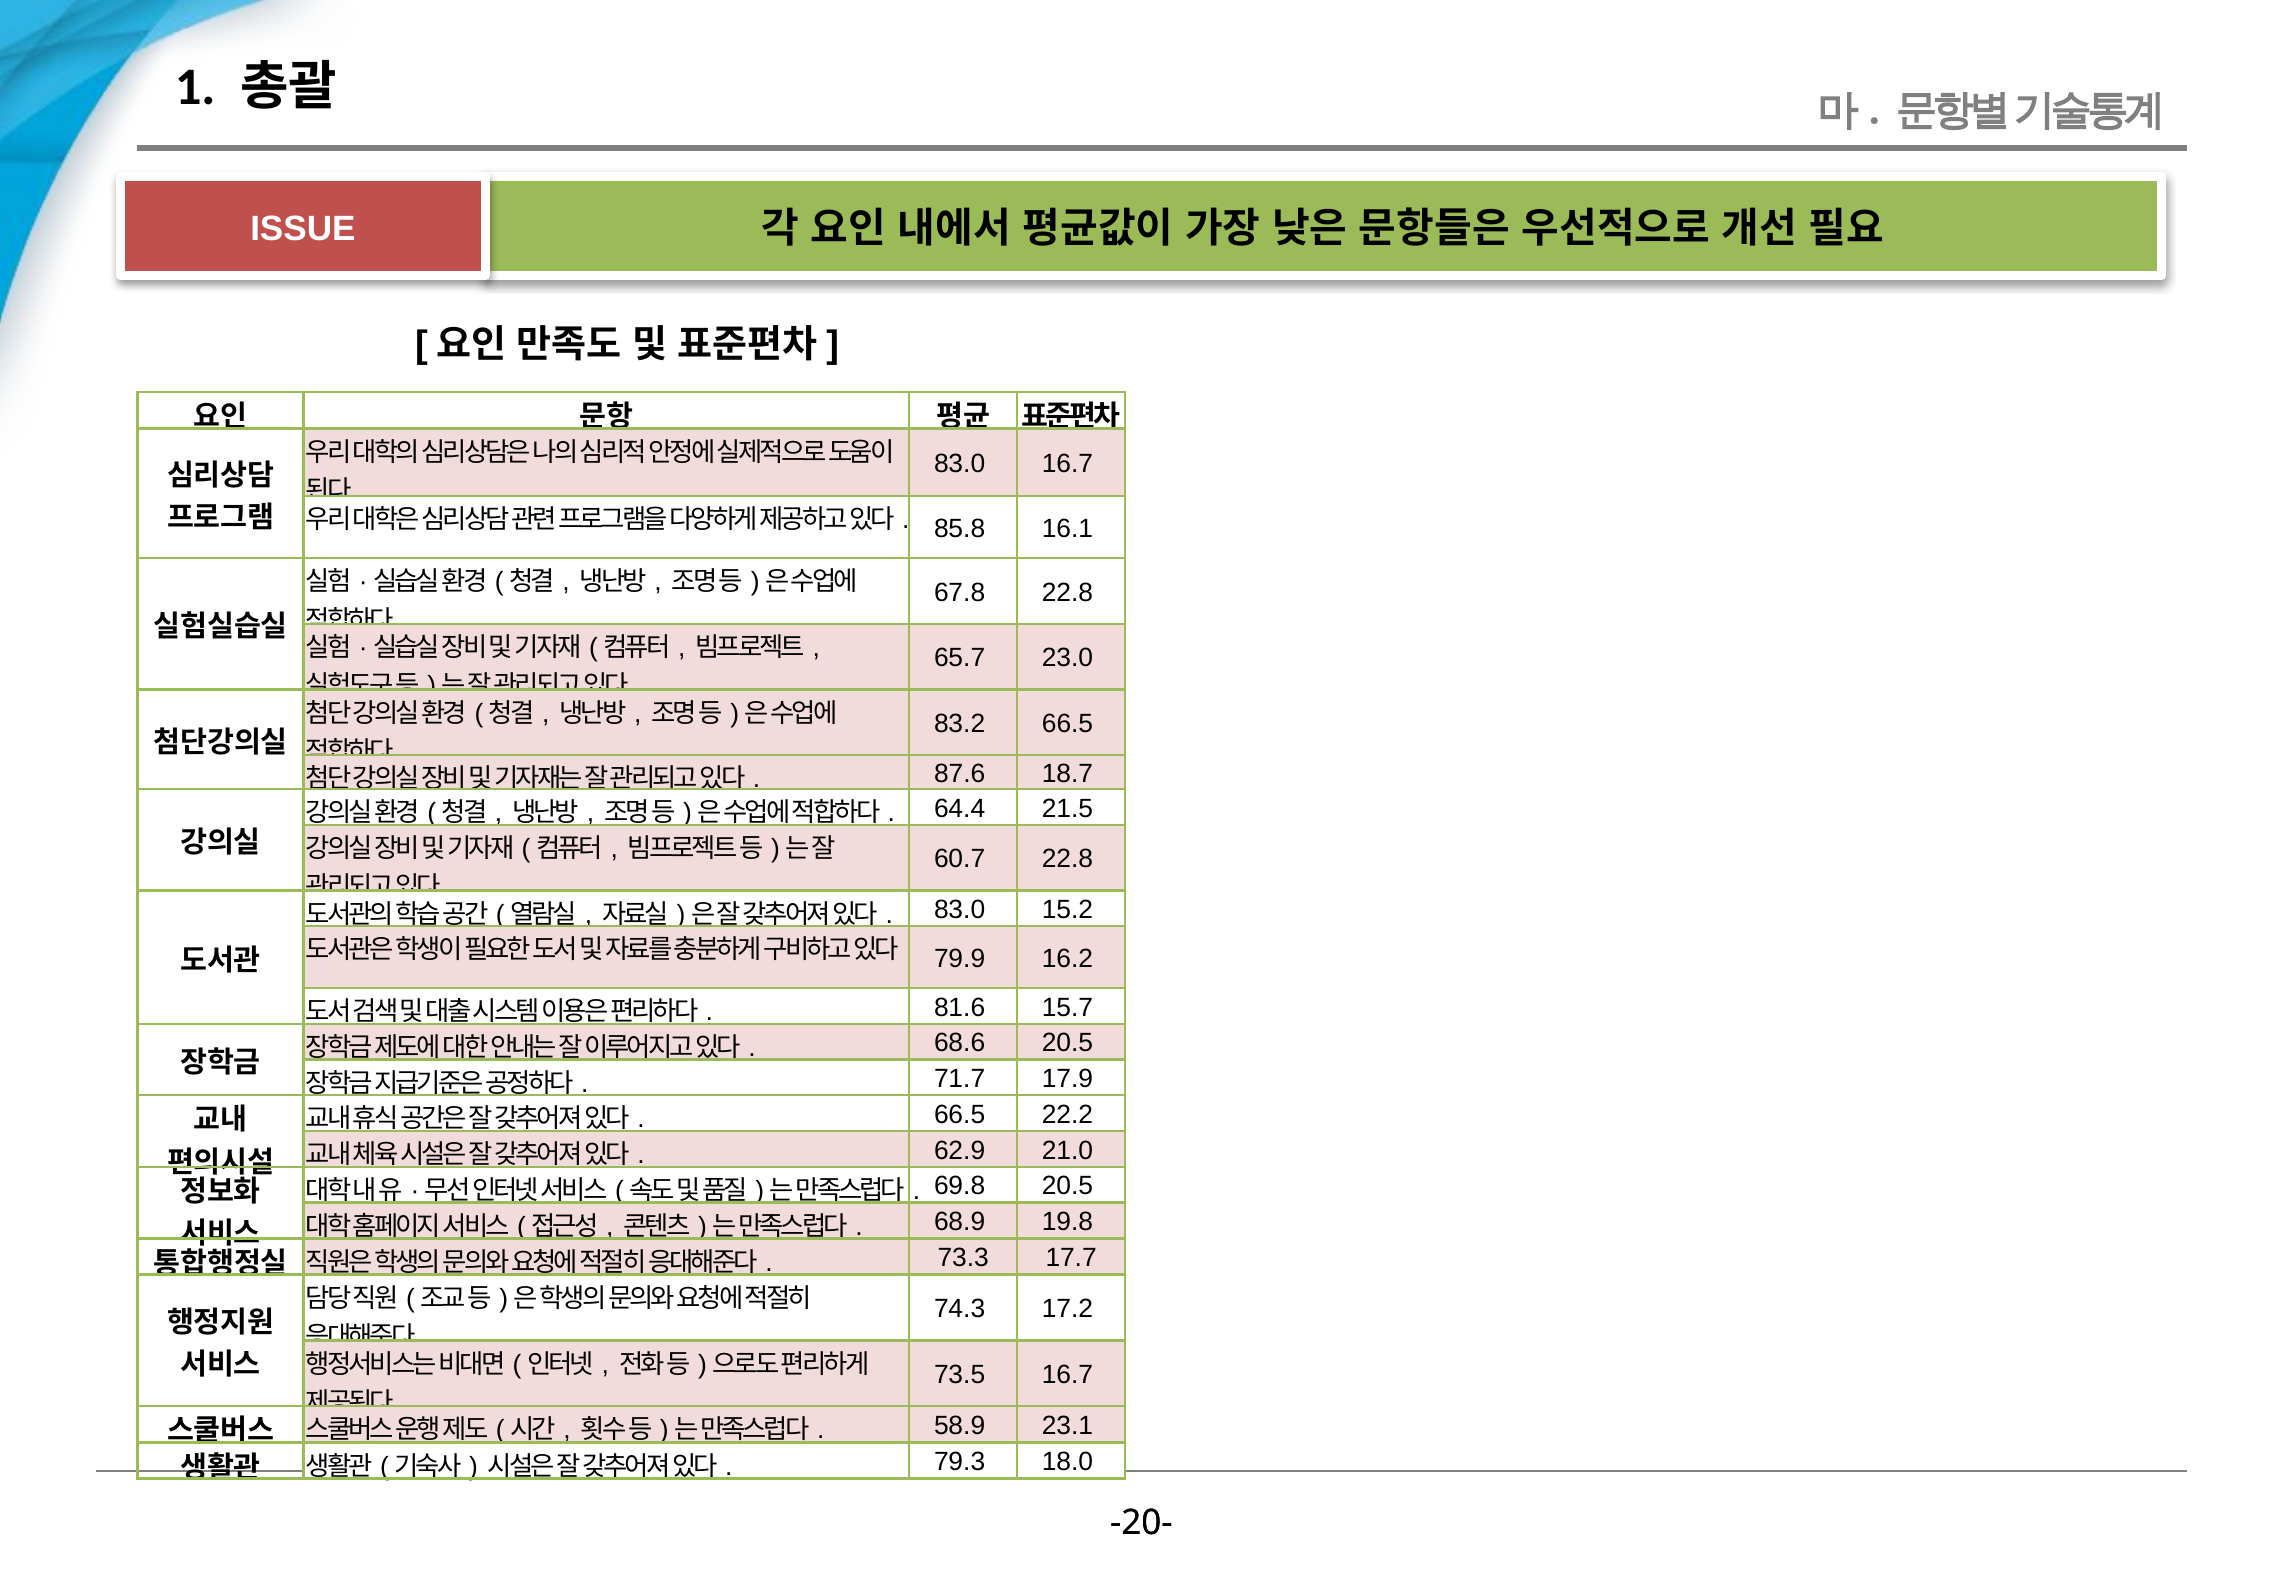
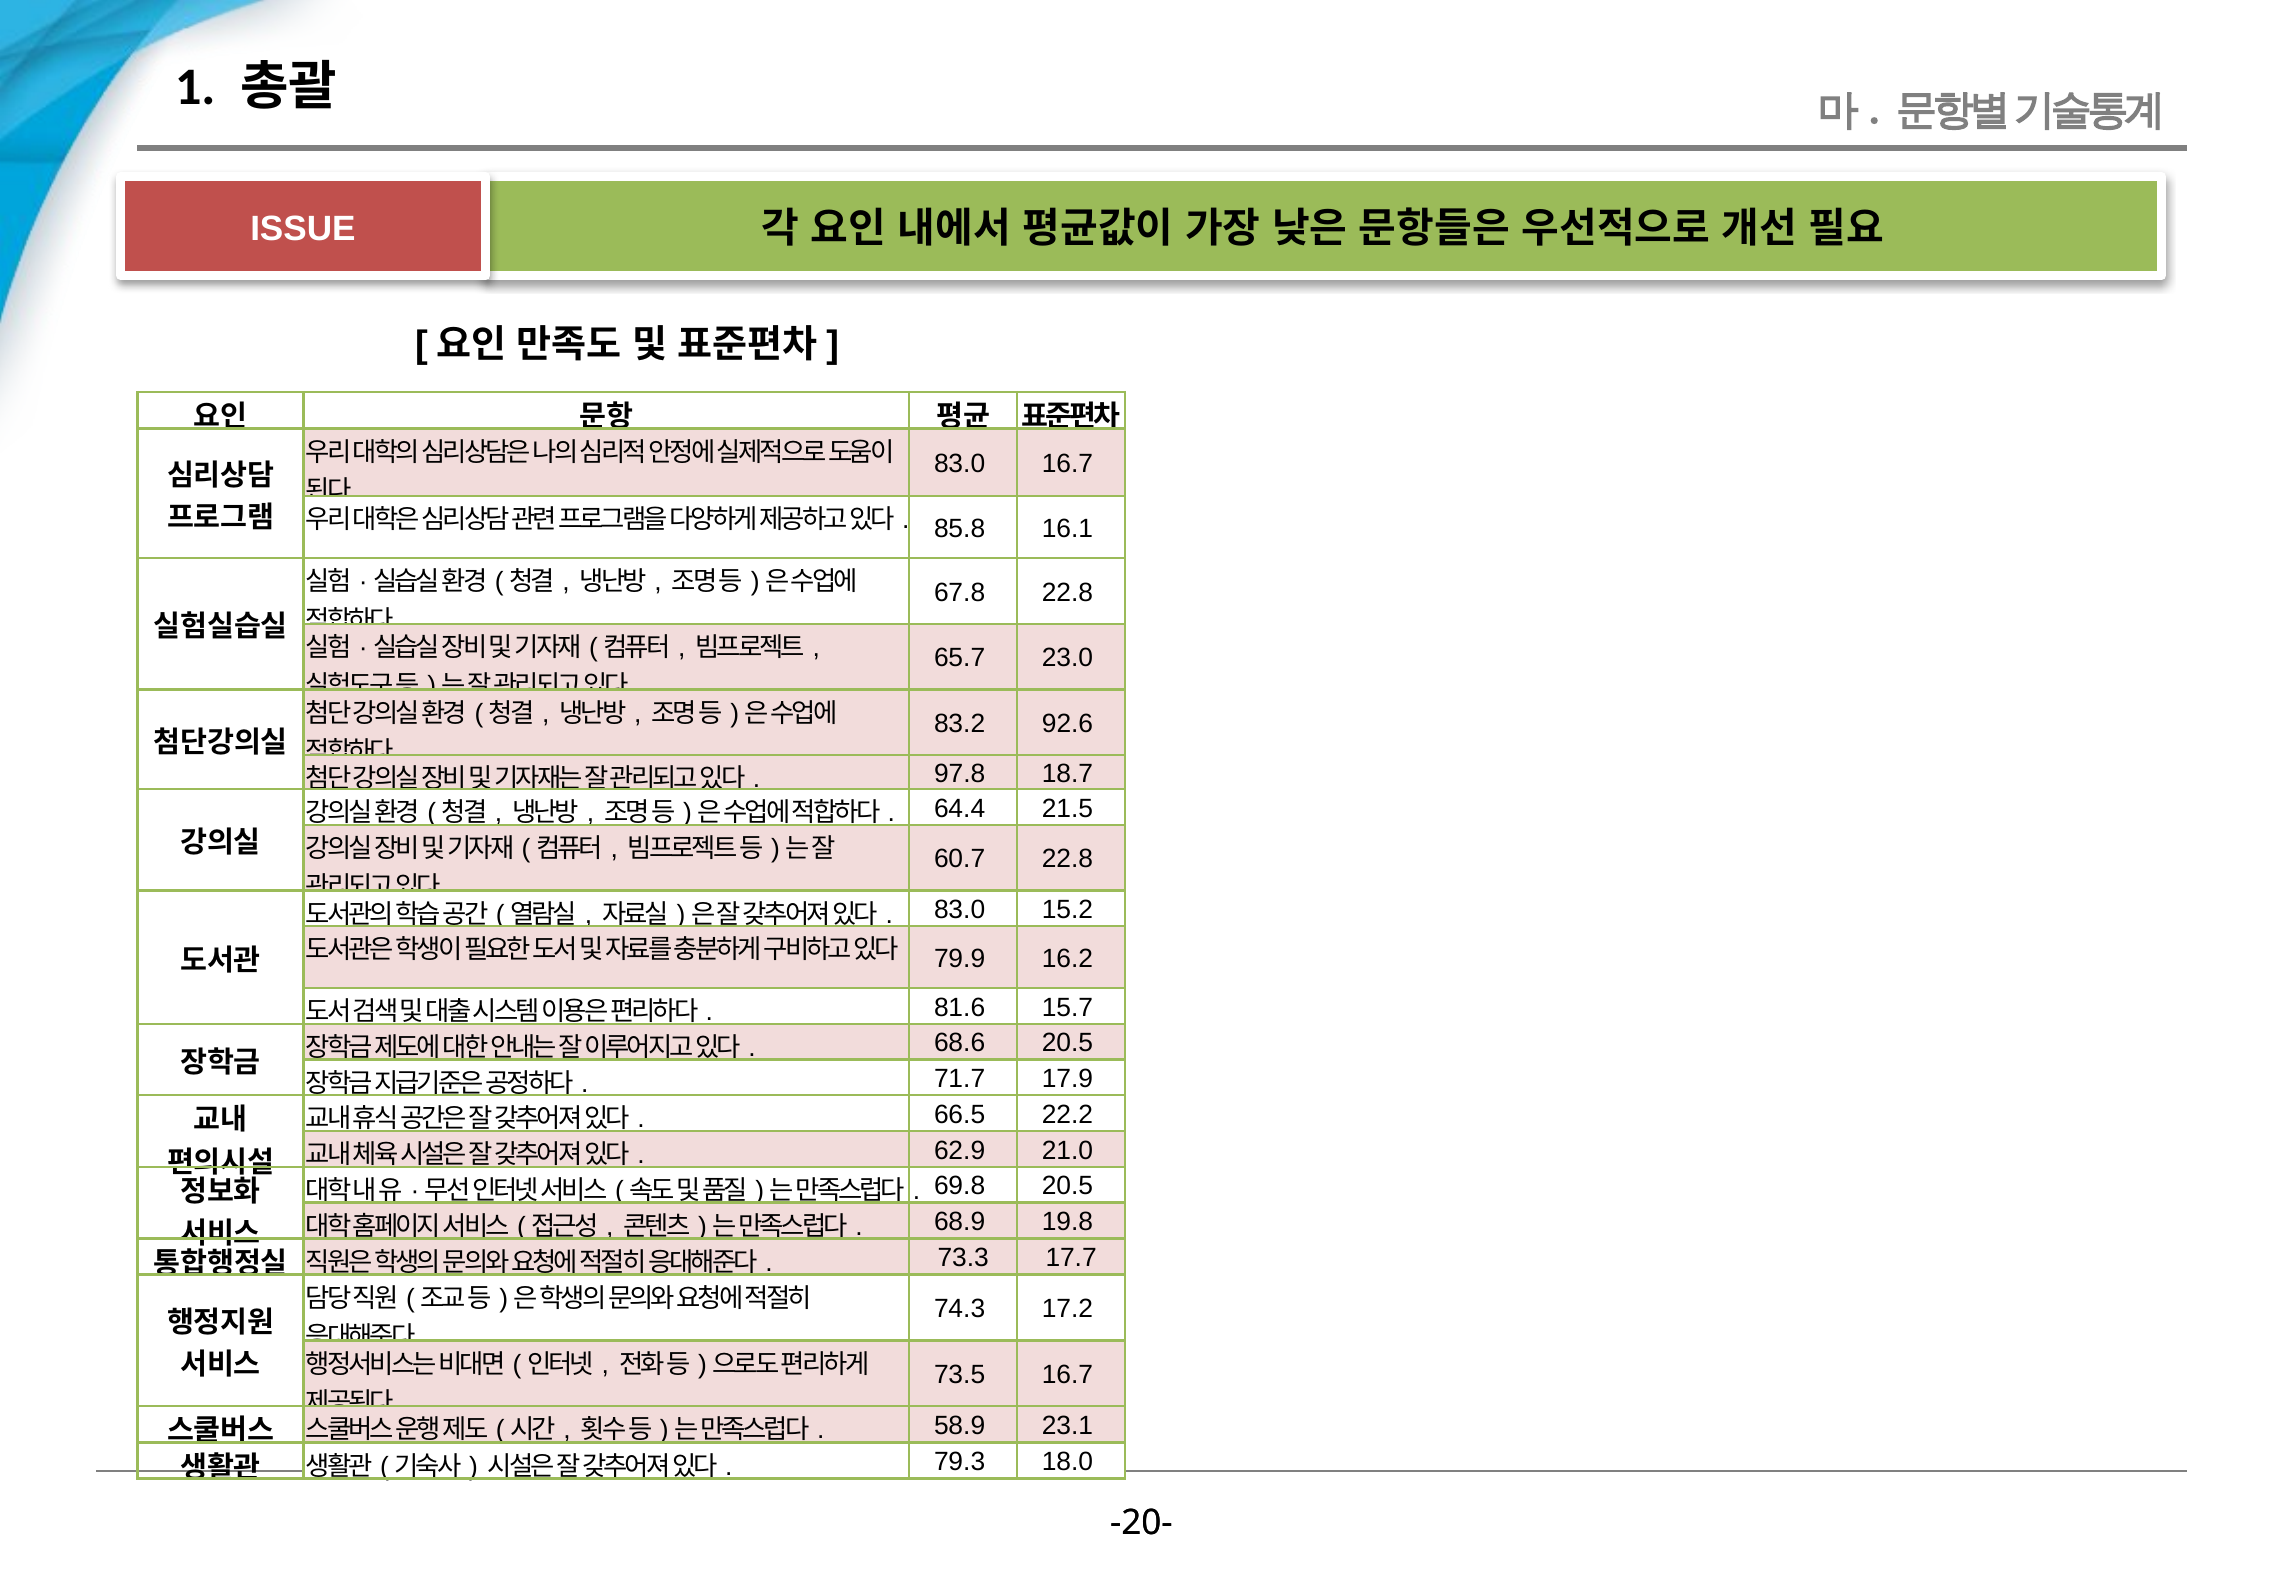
83.2 66.5: 66.5 -> 92.6
87.6: 87.6 -> 97.8
